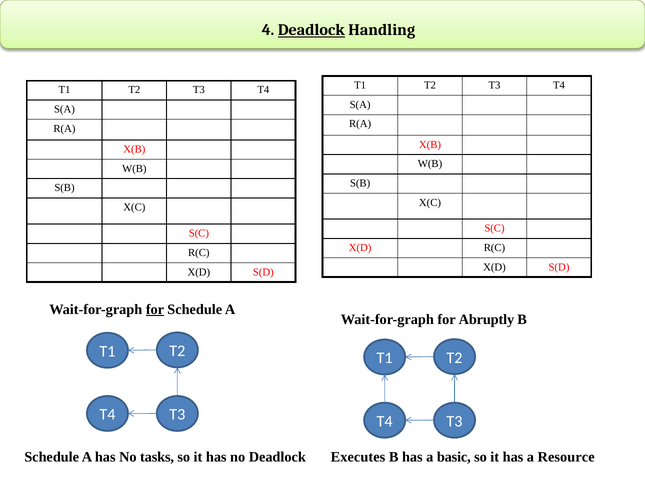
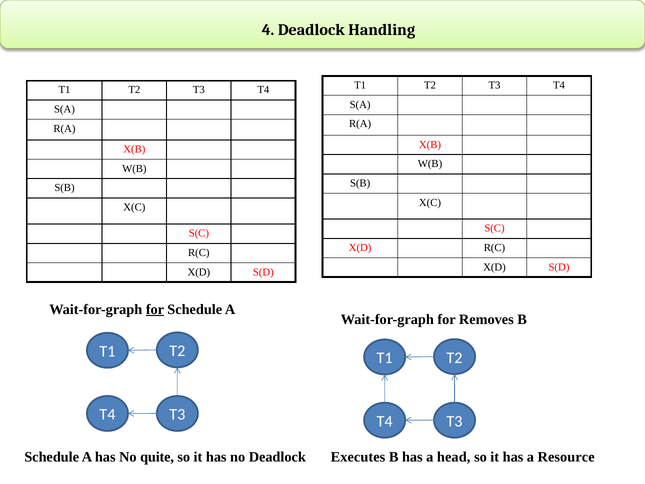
Deadlock at (311, 30) underline: present -> none
Abruptly: Abruptly -> Removes
tasks: tasks -> quite
basic: basic -> head
